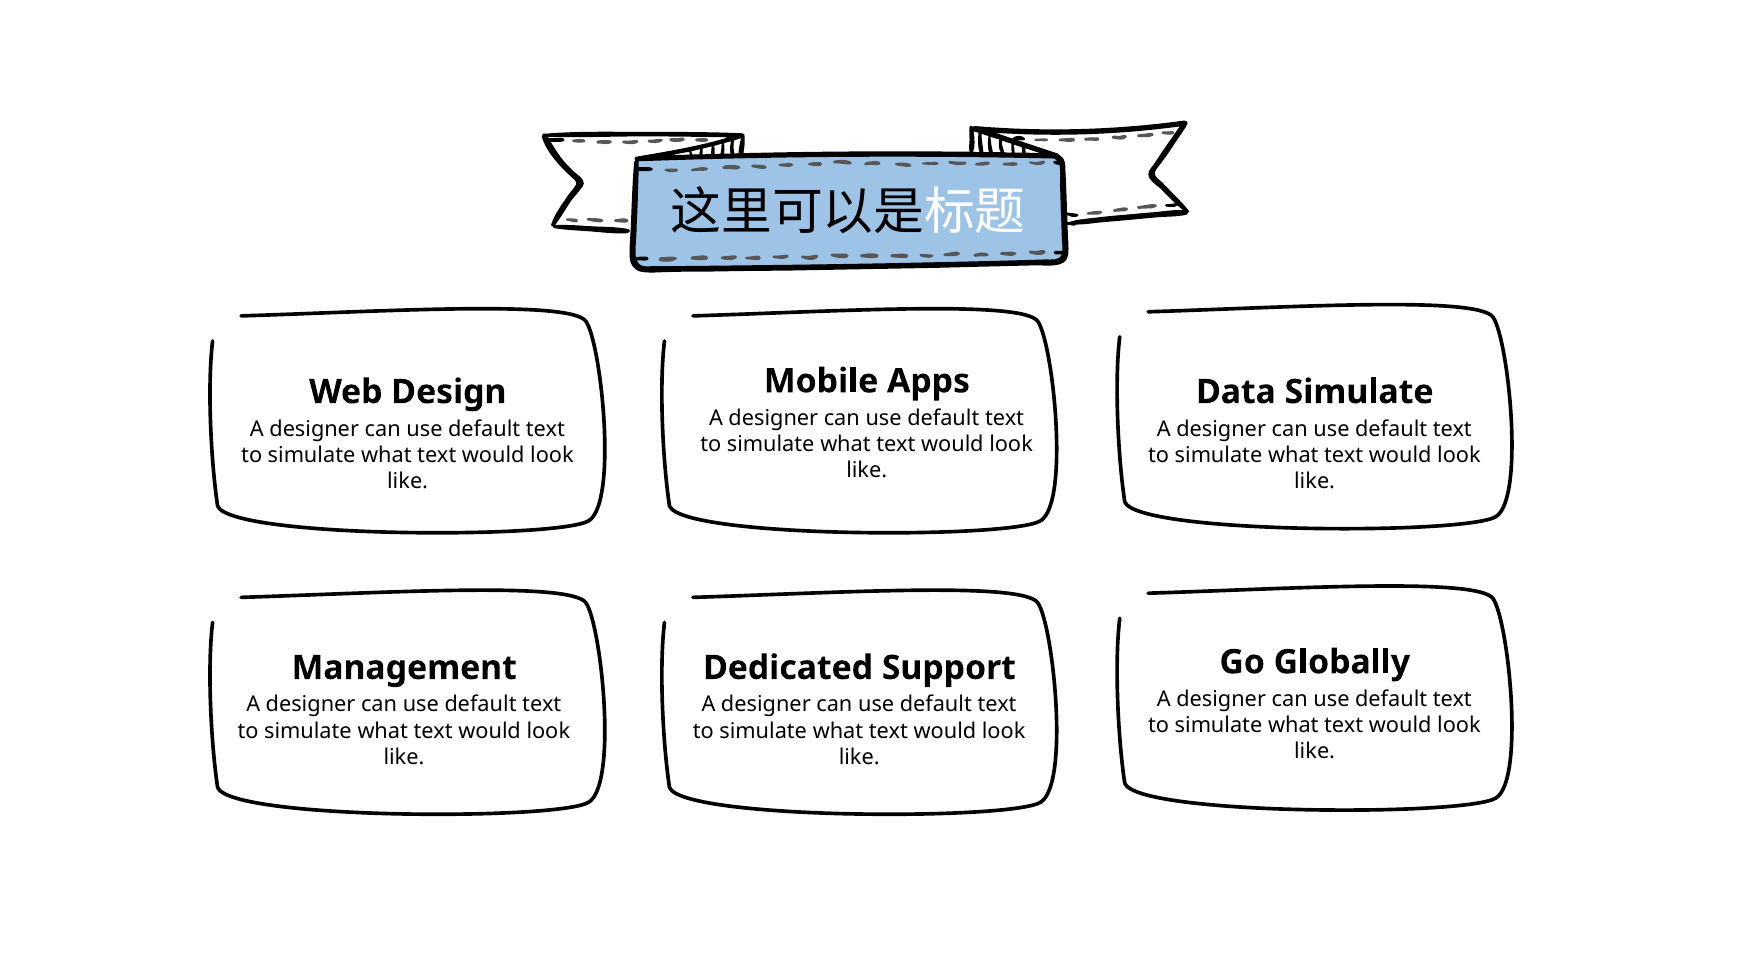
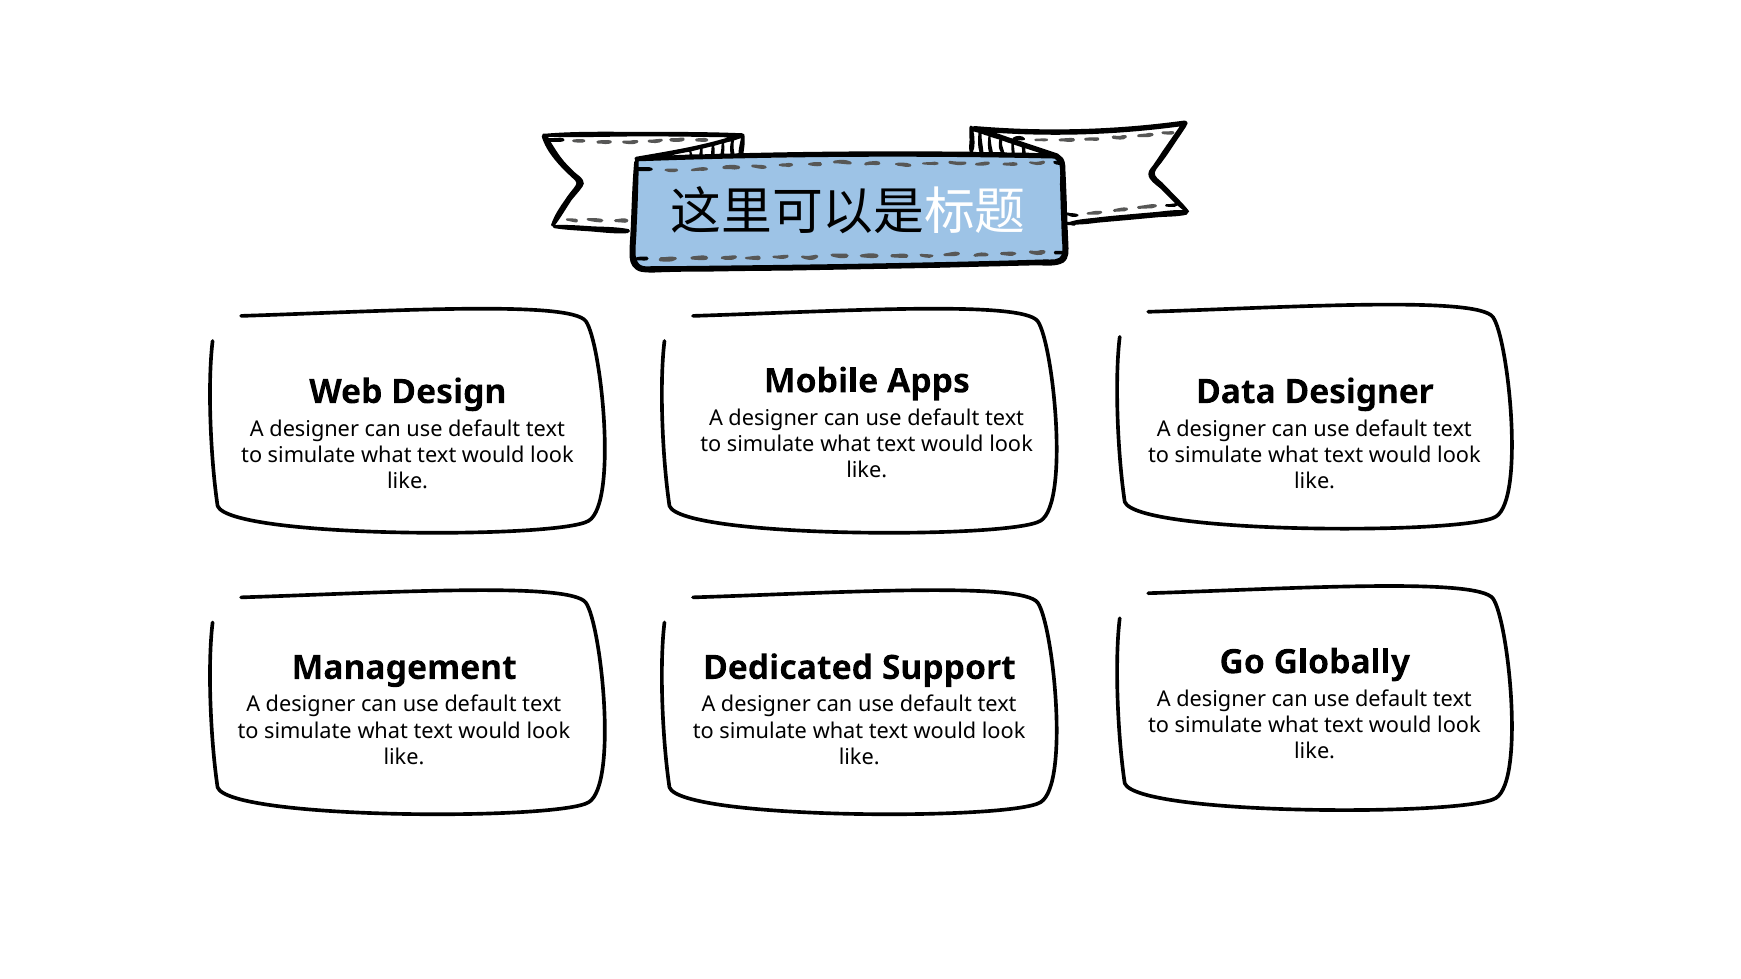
Data Simulate: Simulate -> Designer
